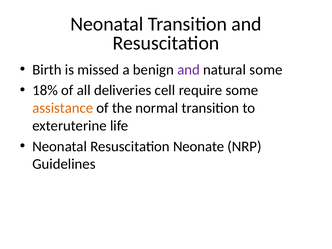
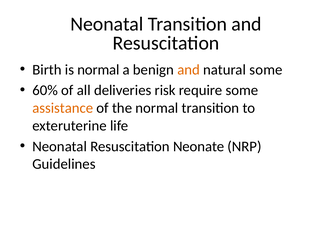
is missed: missed -> normal
and at (189, 70) colour: purple -> orange
18%: 18% -> 60%
cell: cell -> risk
